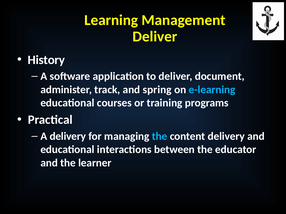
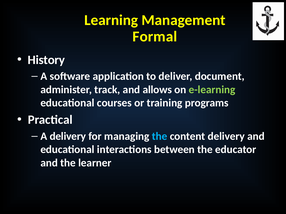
Deliver at (155, 37): Deliver -> Formal
spring: spring -> allows
e-learning colour: light blue -> light green
